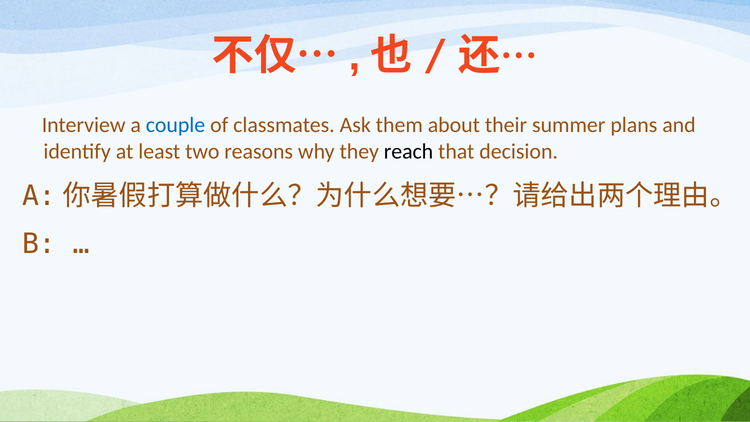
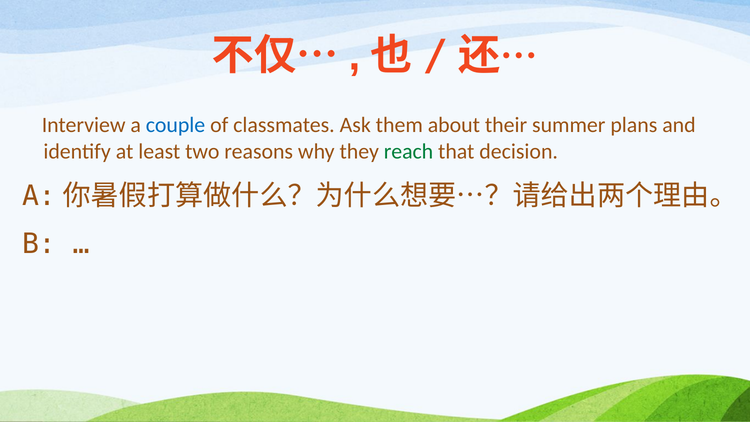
reach colour: black -> green
